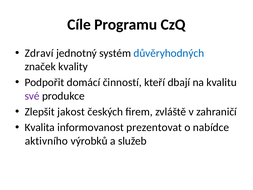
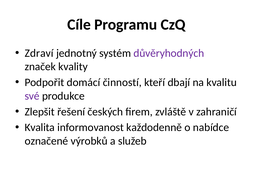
důvěryhodných colour: blue -> purple
jakost: jakost -> řešení
prezentovat: prezentovat -> každodenně
aktivního: aktivního -> označené
